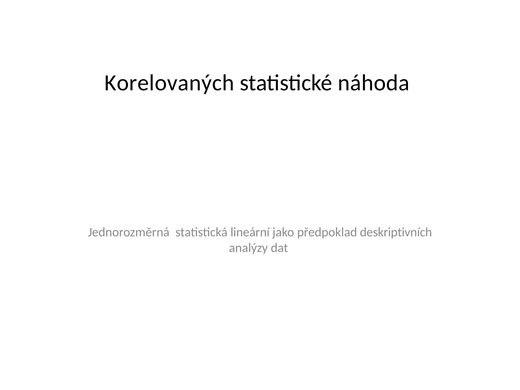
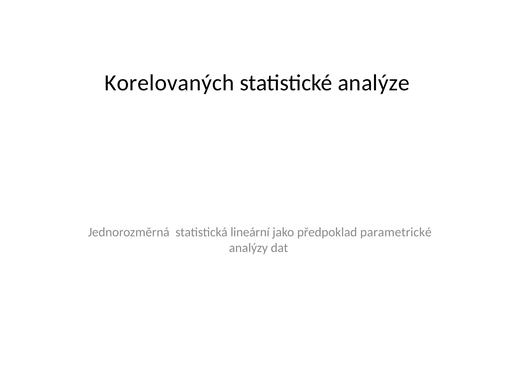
náhoda: náhoda -> analýze
deskriptivních: deskriptivních -> parametrické
